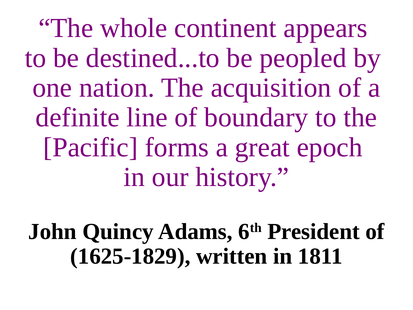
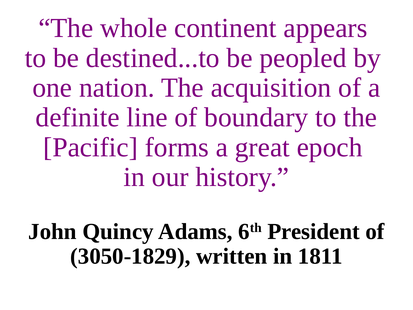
1625-1829: 1625-1829 -> 3050-1829
